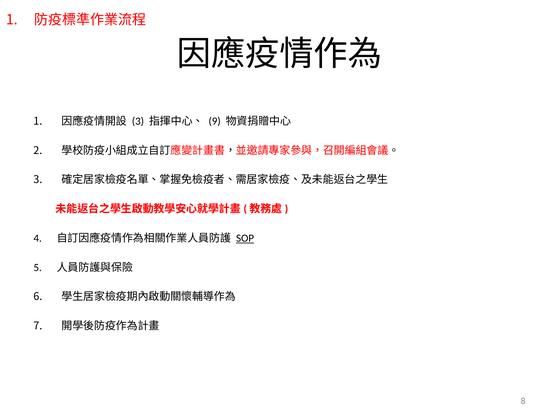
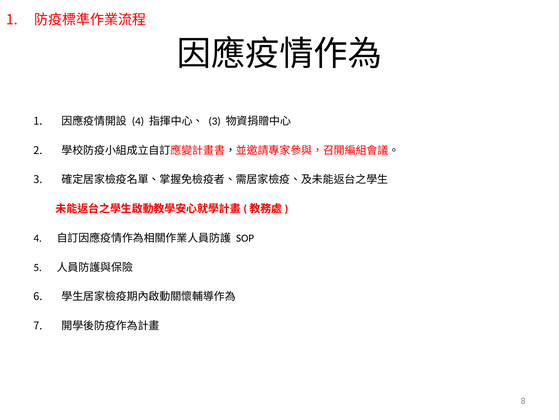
3 at (138, 121): 3 -> 4
9 at (215, 121): 9 -> 3
SOP underline: present -> none
